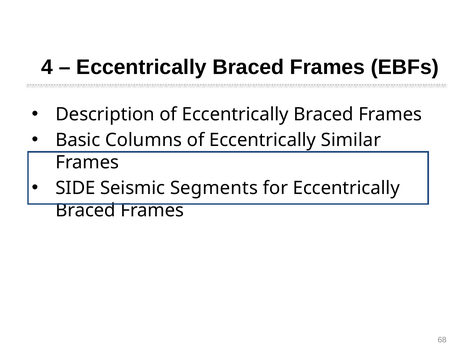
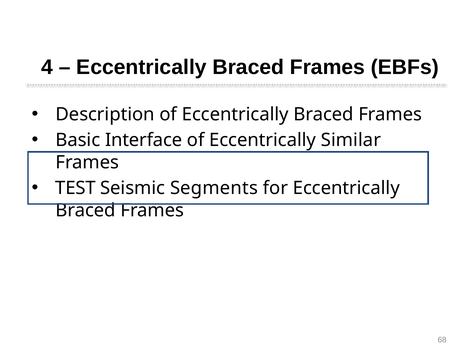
Columns: Columns -> Interface
SIDE: SIDE -> TEST
